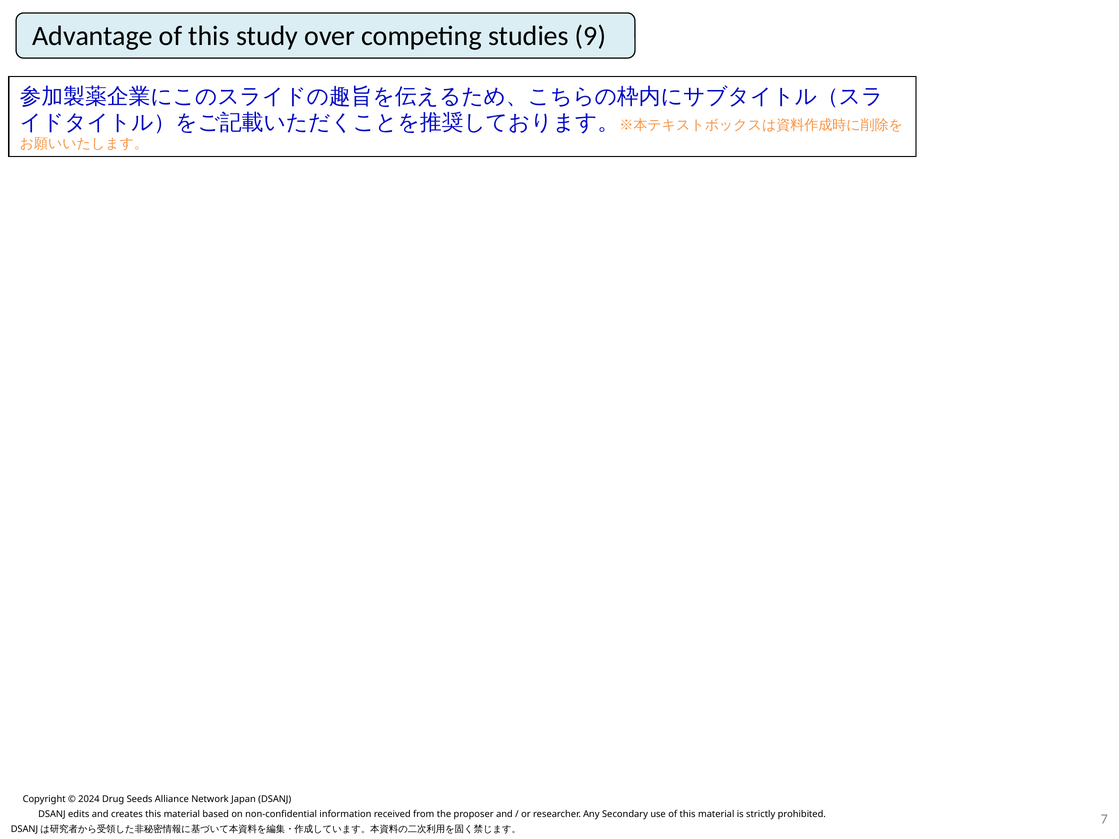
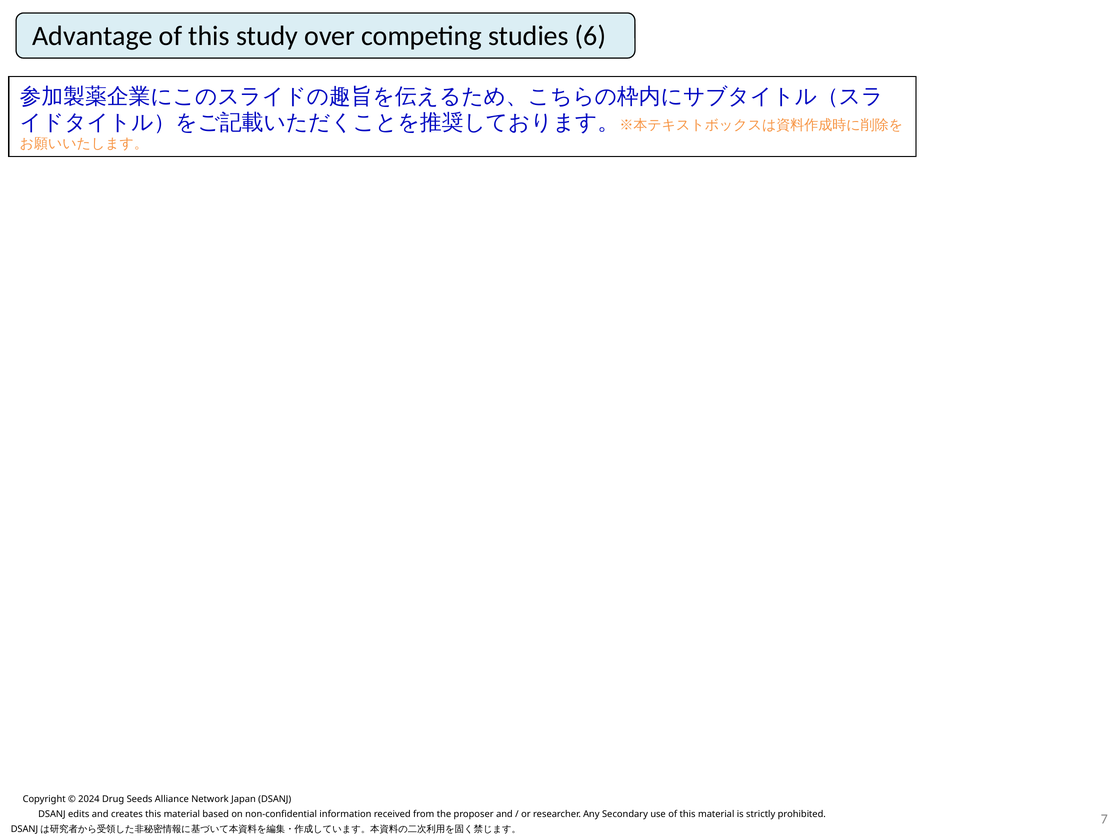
9: 9 -> 6
